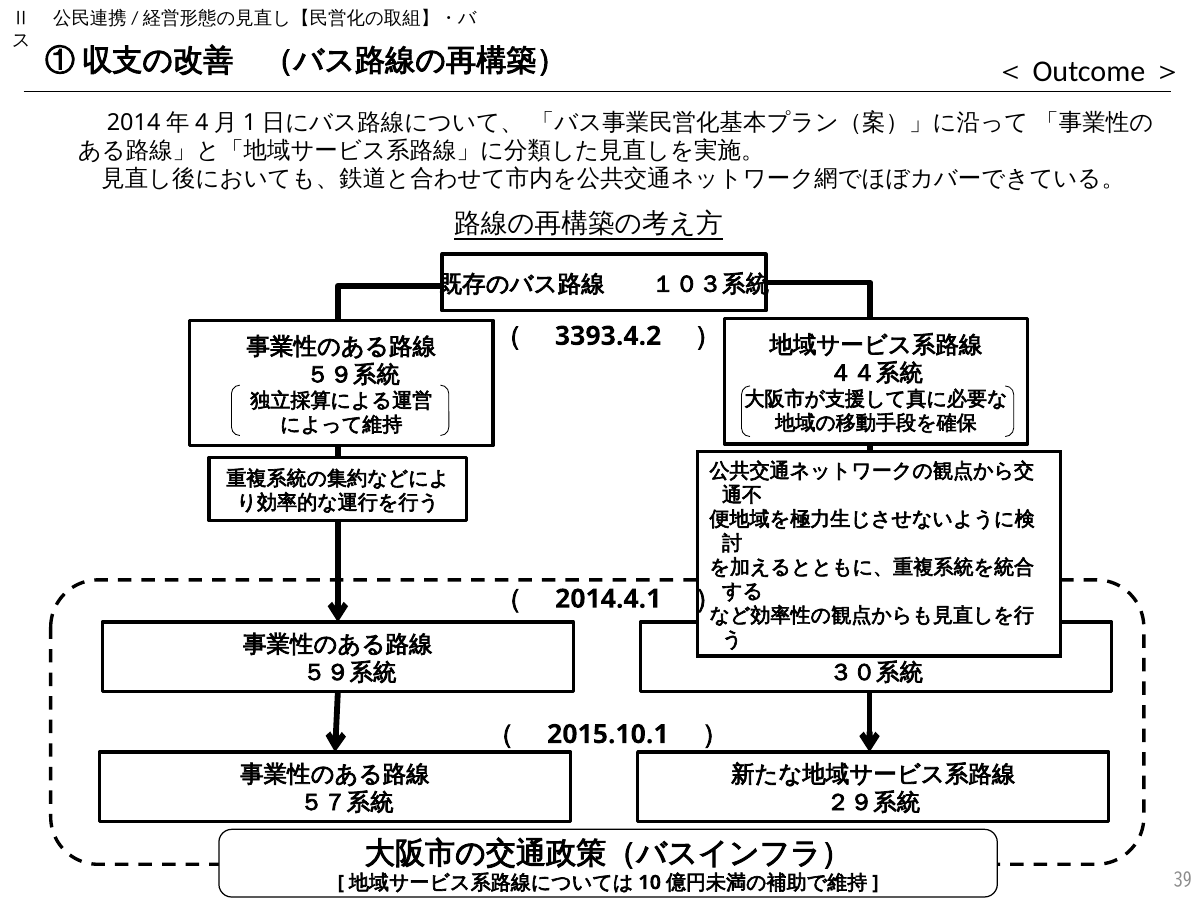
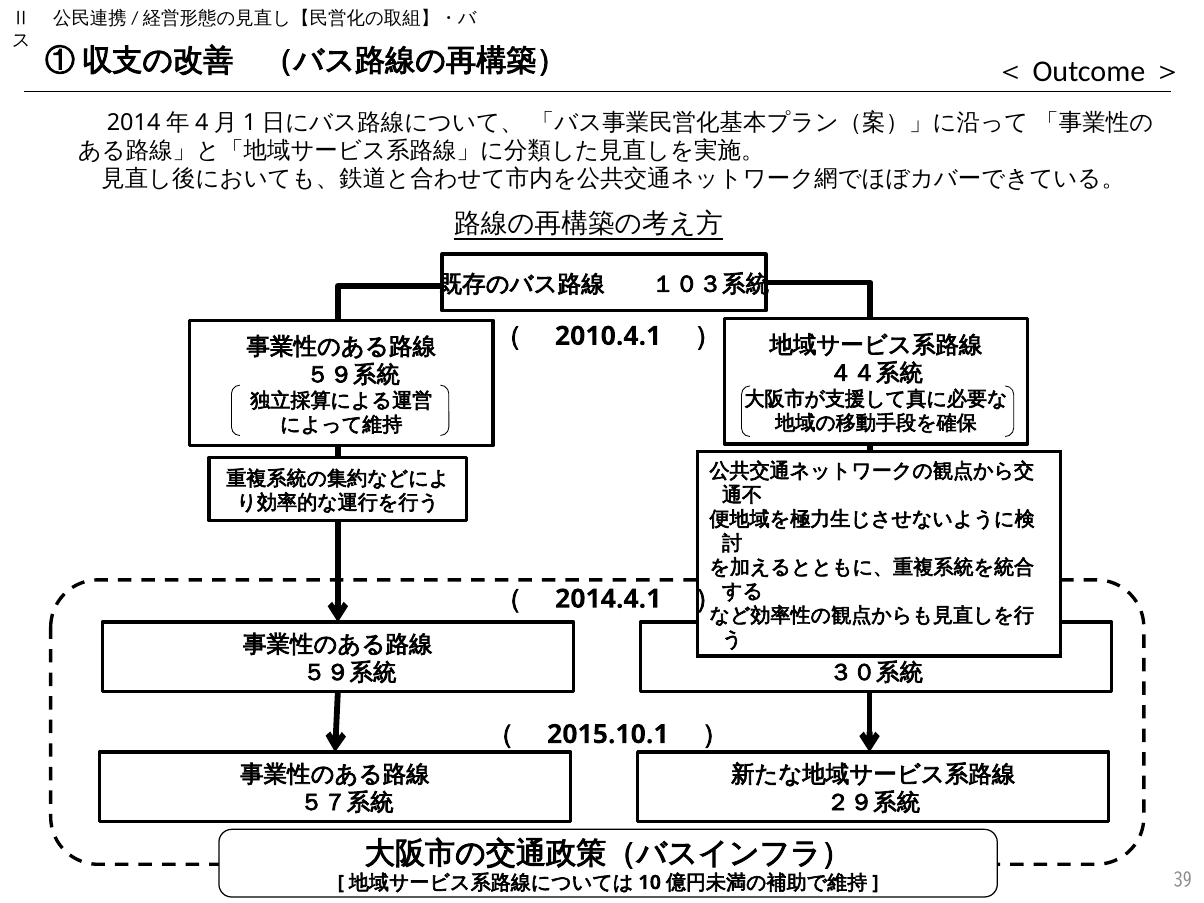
3393.4.2: 3393.4.2 -> 2010.4.1
